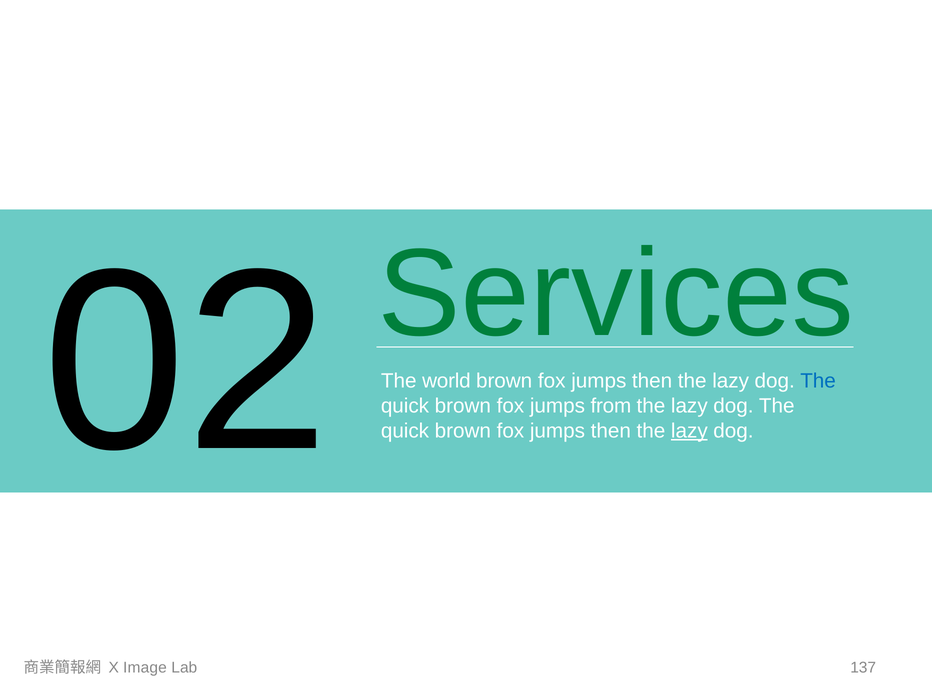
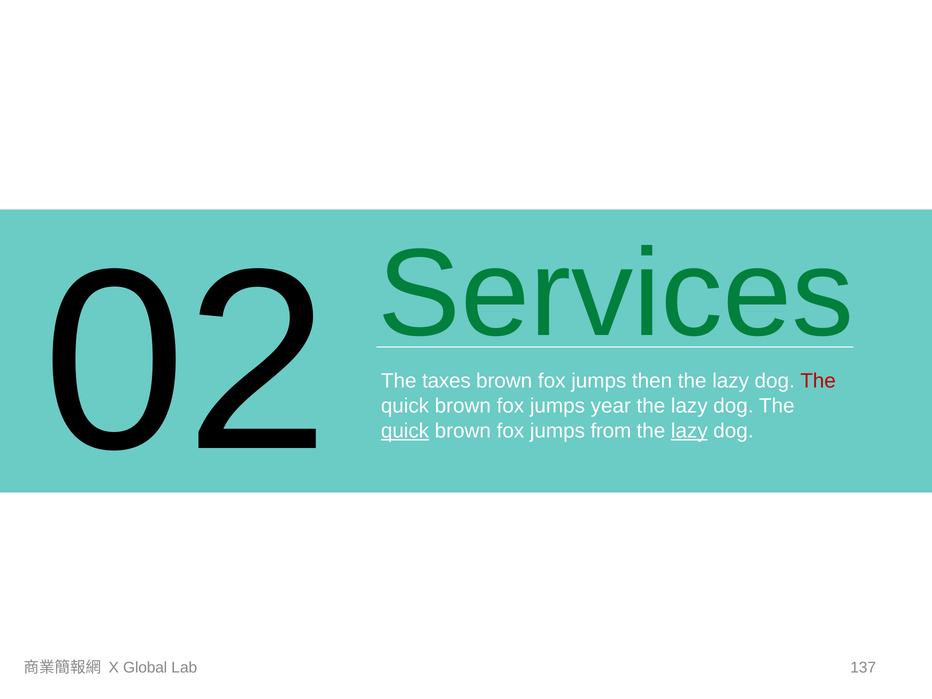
world: world -> taxes
The at (818, 381) colour: blue -> red
from: from -> year
quick at (405, 431) underline: none -> present
then at (611, 431): then -> from
Image: Image -> Global
